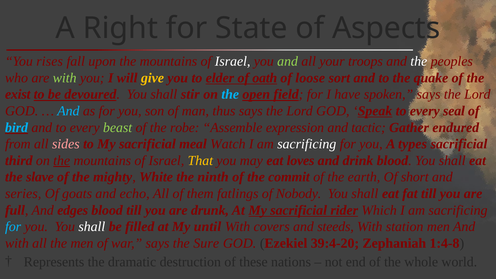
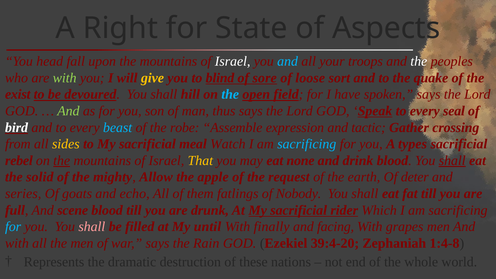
rises: rises -> head
and at (288, 61) colour: light green -> light blue
elder: elder -> blind
oath: oath -> sore
stir: stir -> hill
And at (68, 111) colour: light blue -> light green
bird colour: light blue -> white
beast colour: light green -> light blue
endured: endured -> crossing
sides colour: pink -> yellow
sacrificing at (307, 144) colour: white -> light blue
third: third -> rebel
loves: loves -> none
shall at (452, 161) underline: none -> present
slave: slave -> solid
White: White -> Allow
ninth: ninth -> apple
commit: commit -> request
short: short -> deter
edges: edges -> scene
shall at (92, 227) colour: white -> pink
covers: covers -> finally
steeds: steeds -> facing
station: station -> grapes
Sure: Sure -> Rain
